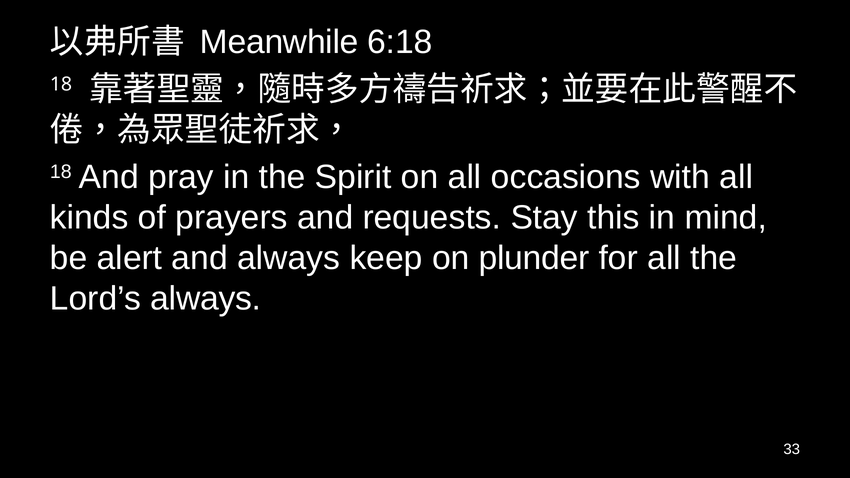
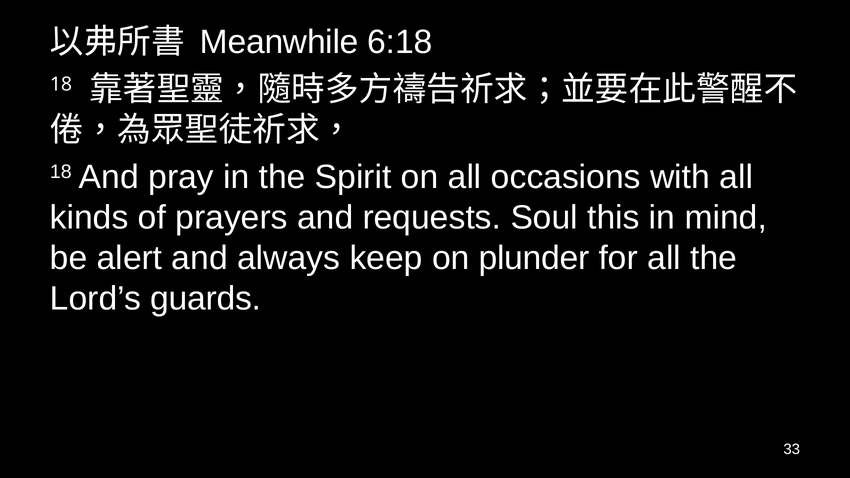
Stay: Stay -> Soul
Lord’s always: always -> guards
